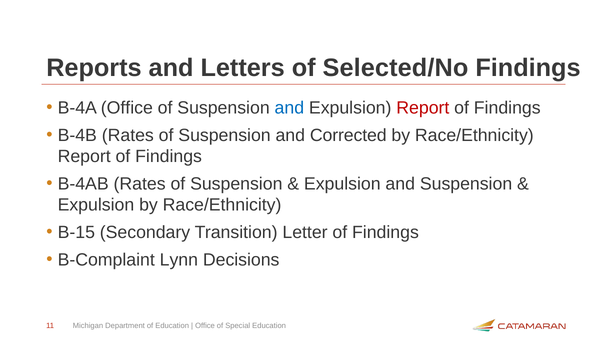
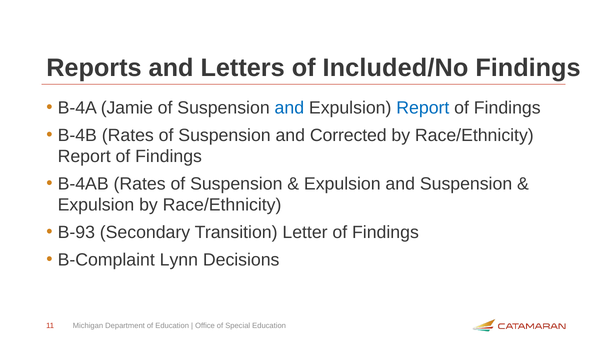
Selected/No: Selected/No -> Included/No
B-4A Office: Office -> Jamie
Report at (423, 108) colour: red -> blue
B-15: B-15 -> B-93
